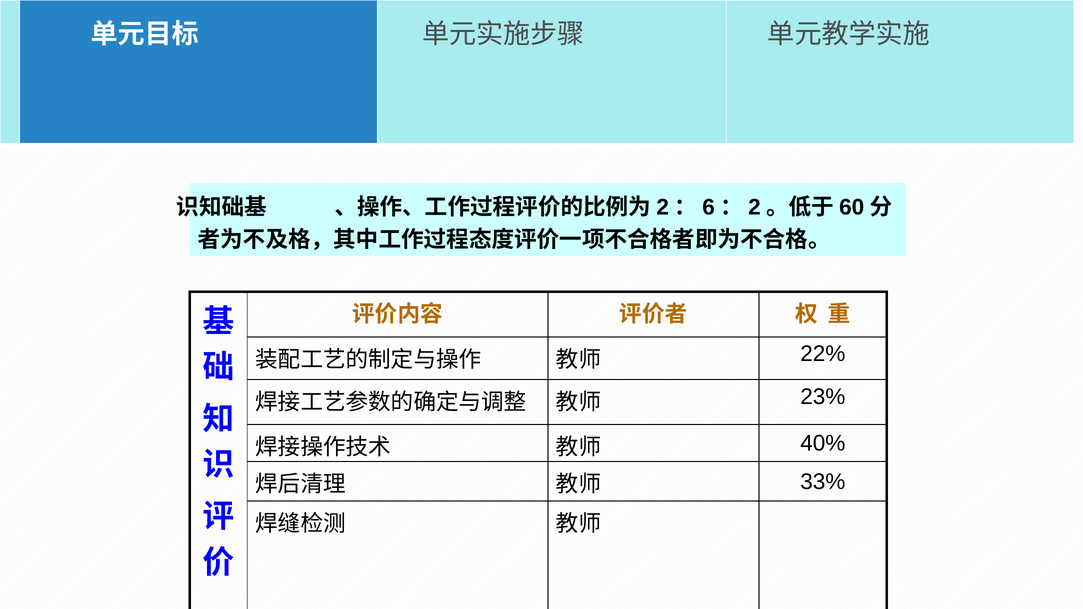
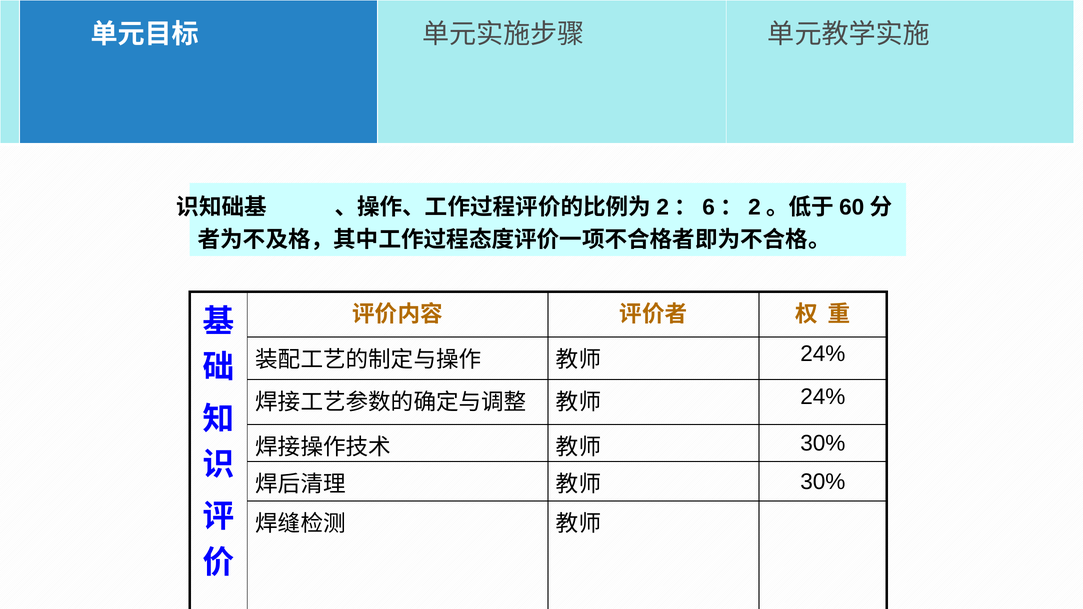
22% at (823, 354): 22% -> 24%
23% at (823, 397): 23% -> 24%
40% at (823, 443): 40% -> 30%
33% at (823, 482): 33% -> 30%
